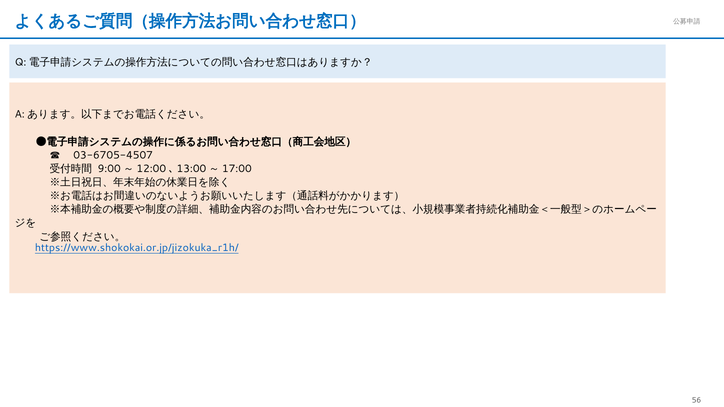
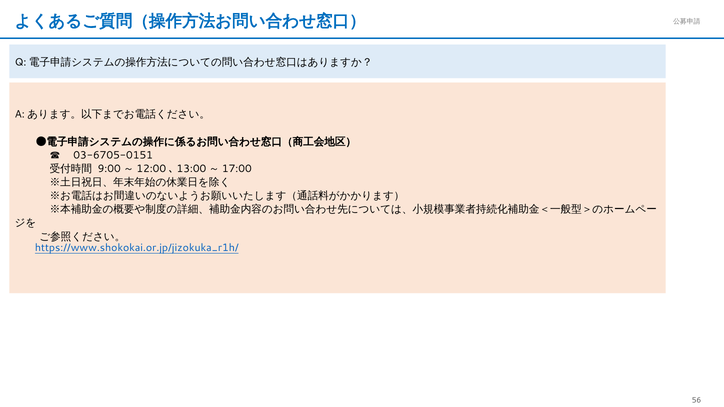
03-6705-4507: 03-6705-4507 -> 03-6705-0151
